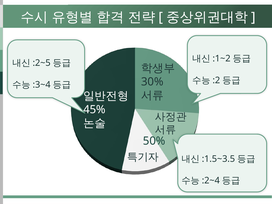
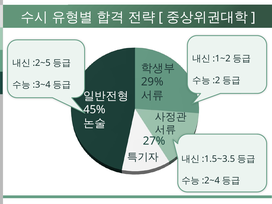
30%: 30% -> 29%
50%: 50% -> 27%
